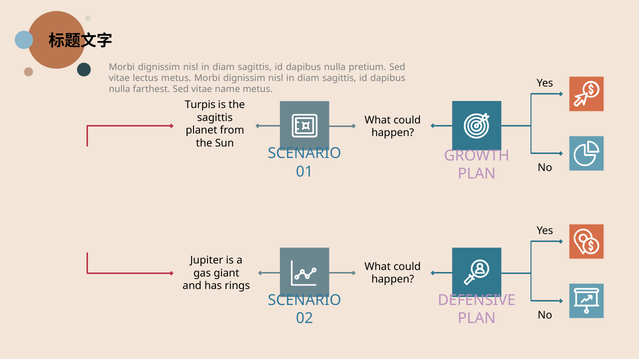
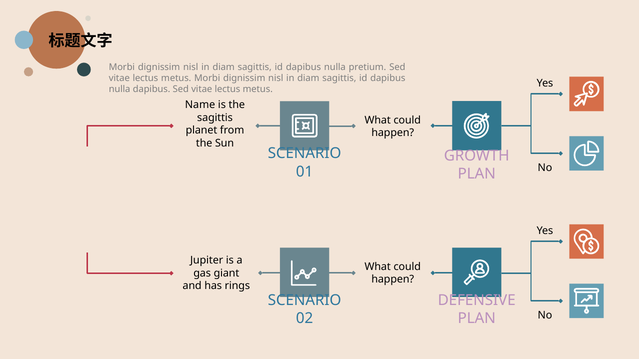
nulla farthest: farthest -> dapibus
name at (227, 89): name -> lectus
Turpis: Turpis -> Name
